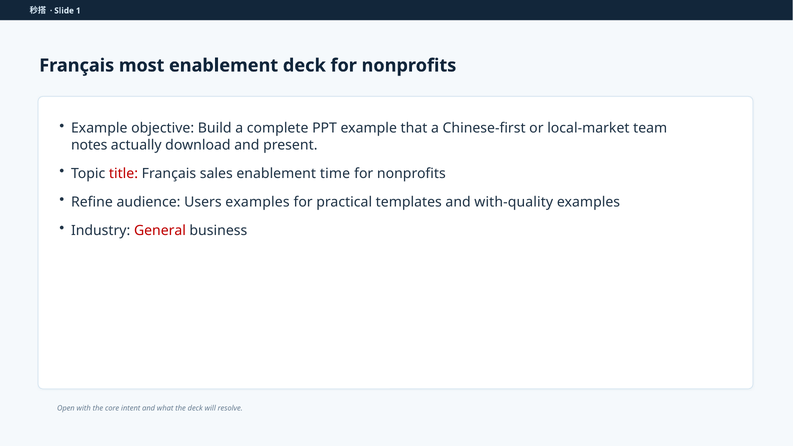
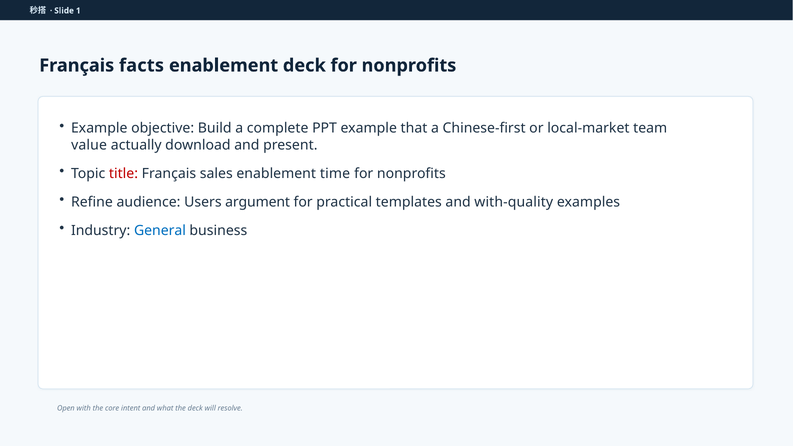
most: most -> facts
notes: notes -> value
Users examples: examples -> argument
General colour: red -> blue
